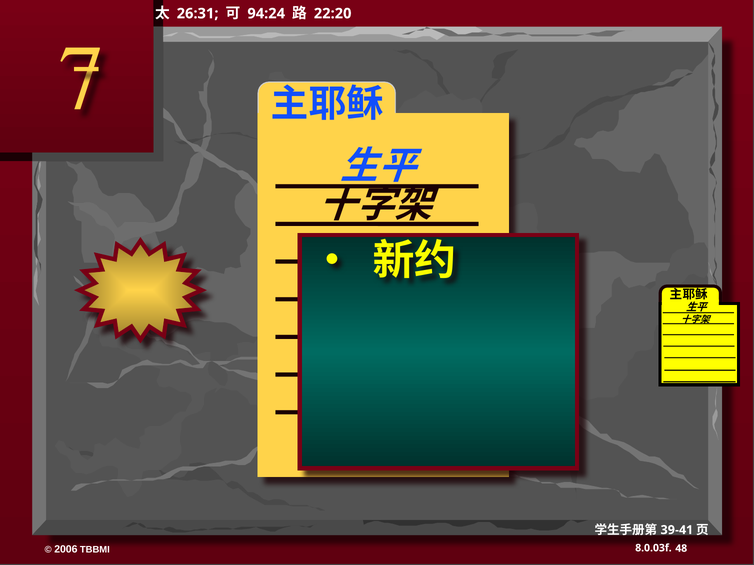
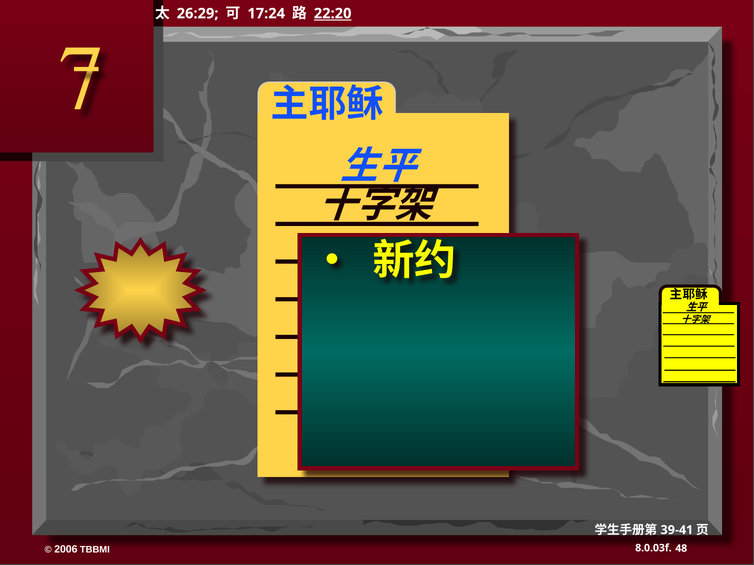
26:31: 26:31 -> 26:29
94:24: 94:24 -> 17:24
22:20 underline: none -> present
